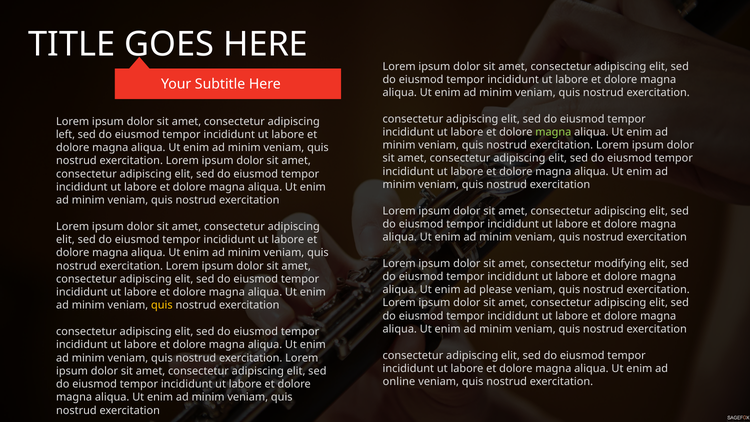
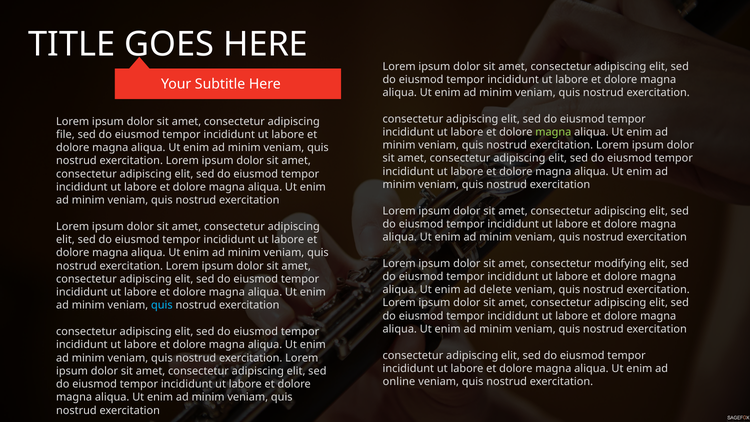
left: left -> file
please: please -> delete
quis at (162, 305) colour: yellow -> light blue
